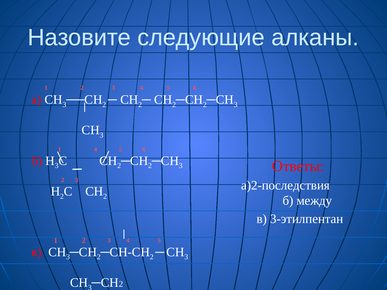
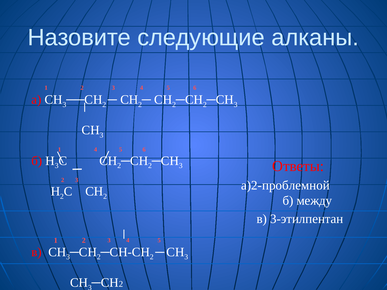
а)2-последствия: а)2-последствия -> а)2-проблемной
